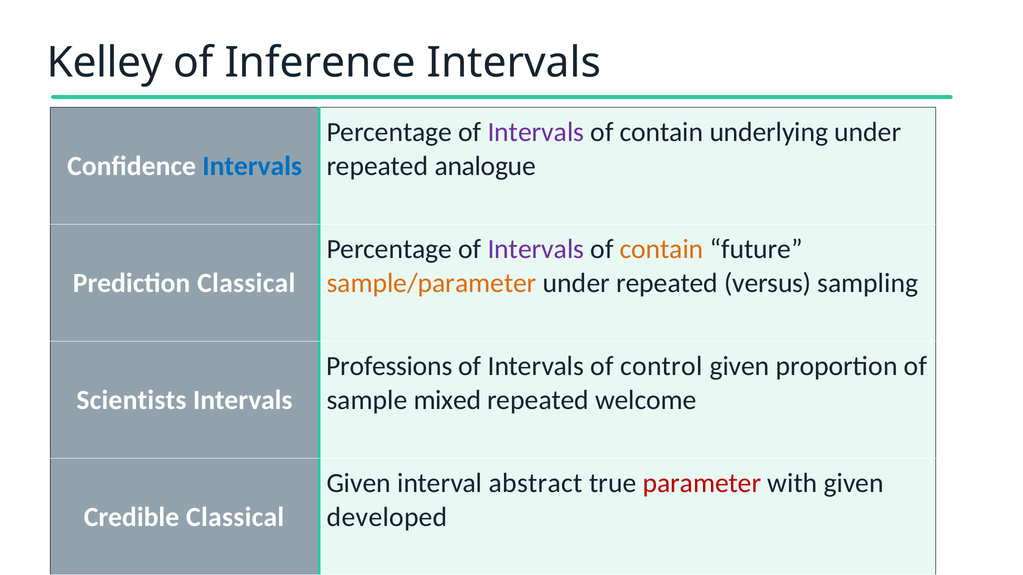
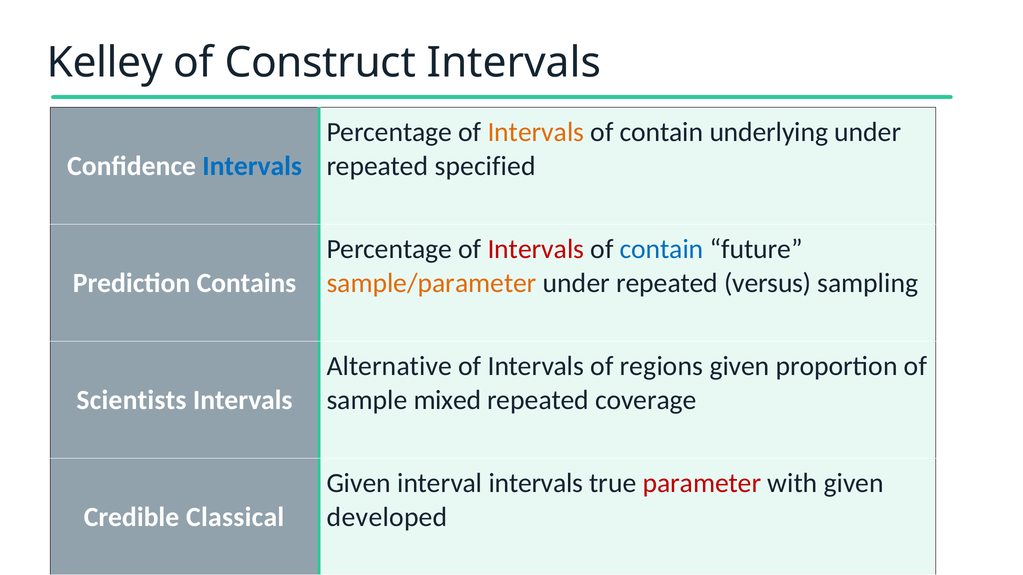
Inference: Inference -> Construct
Intervals at (536, 132) colour: purple -> orange
analogue: analogue -> specified
Intervals at (536, 249) colour: purple -> red
contain at (662, 249) colour: orange -> blue
Prediction Classical: Classical -> Contains
Professions: Professions -> Alternative
control: control -> regions
welcome: welcome -> coverage
interval abstract: abstract -> intervals
